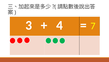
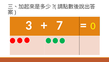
4: 4 -> 7
7: 7 -> 0
